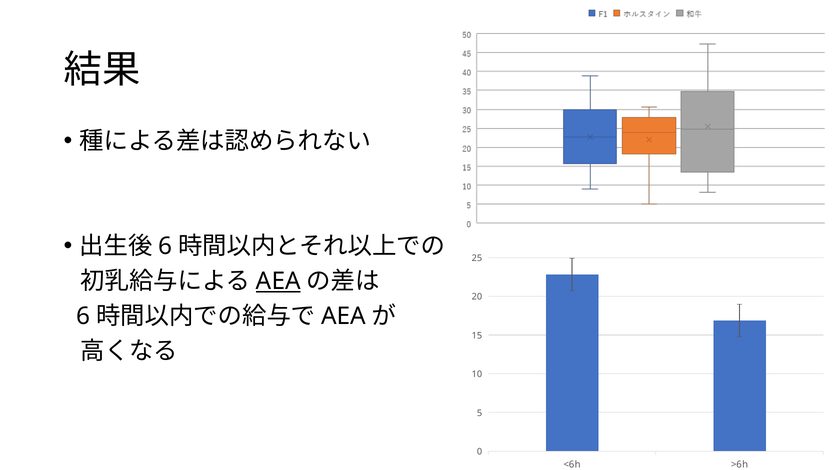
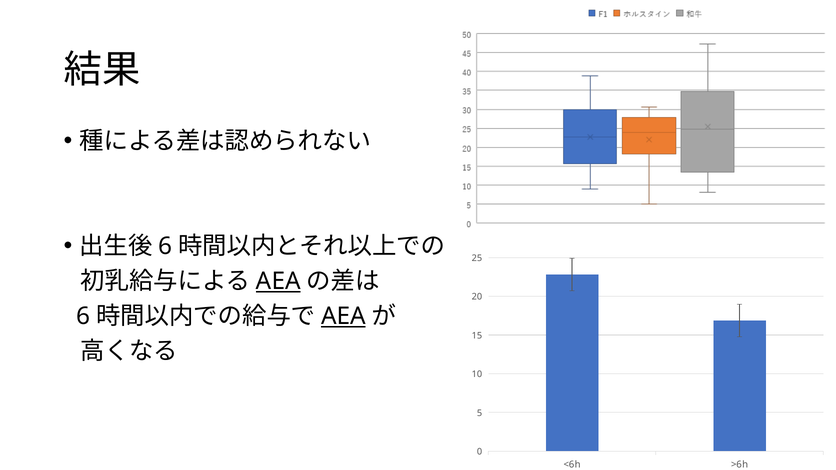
AEA at (343, 316) underline: none -> present
